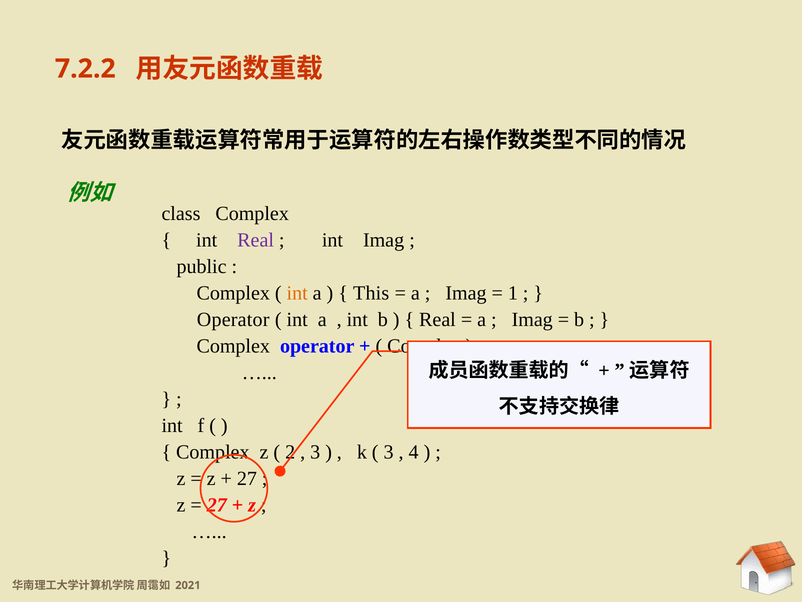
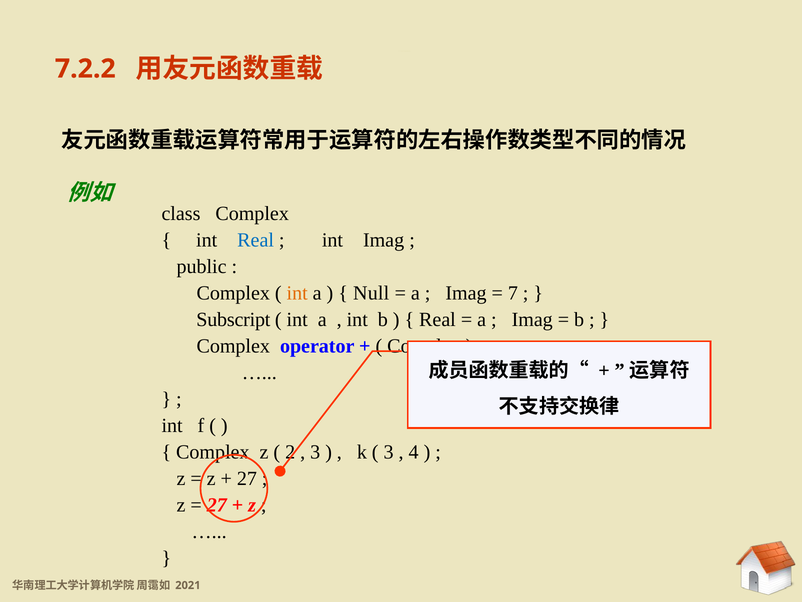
Real at (256, 240) colour: purple -> blue
This: This -> Null
1: 1 -> 7
Operator at (233, 319): Operator -> Subscript
